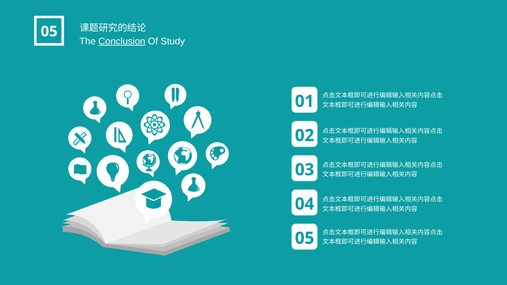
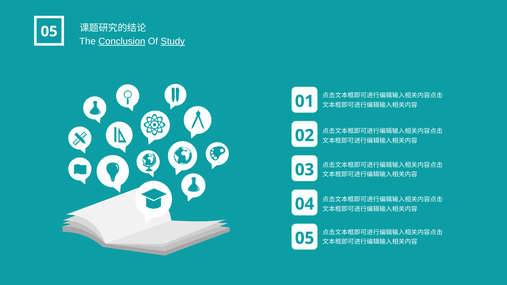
Study underline: none -> present
